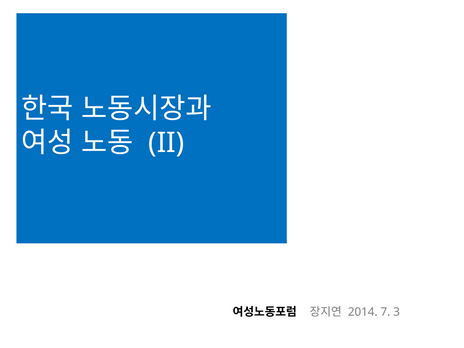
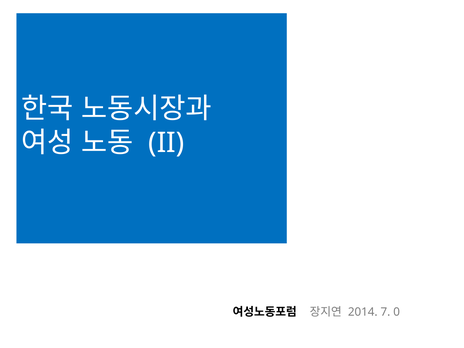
3: 3 -> 0
